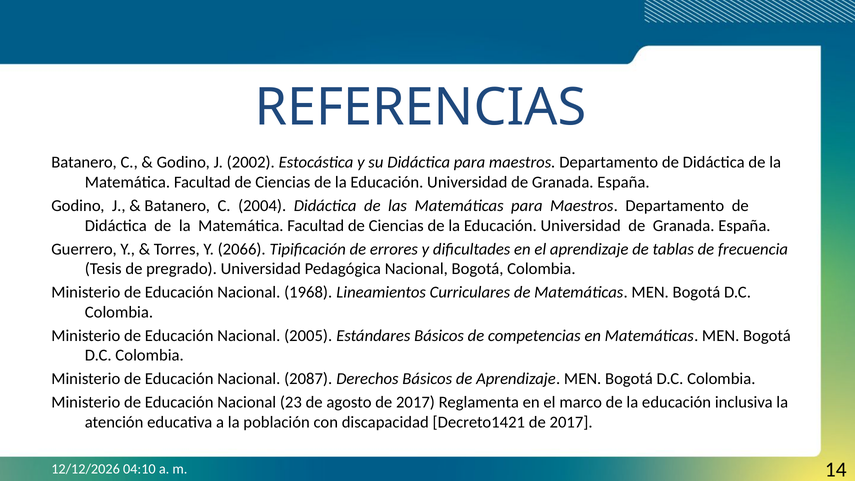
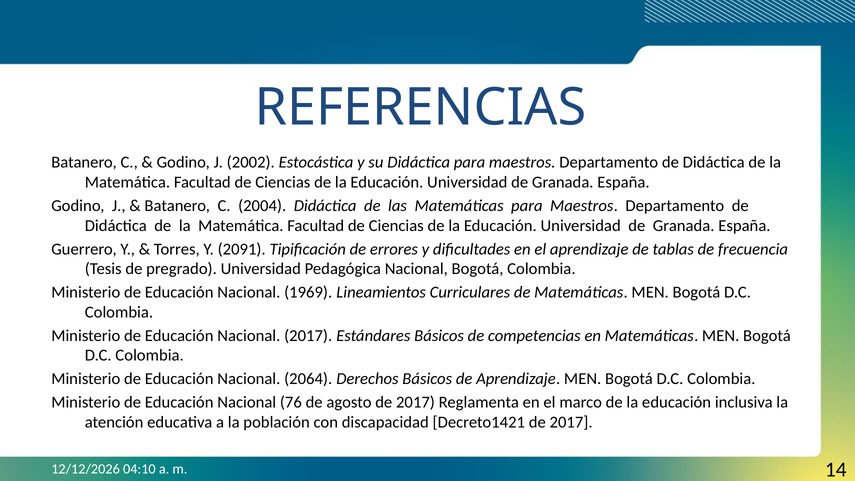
2066: 2066 -> 2091
1968: 1968 -> 1969
Nacional 2005: 2005 -> 2017
2087: 2087 -> 2064
23: 23 -> 76
